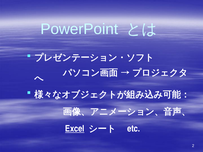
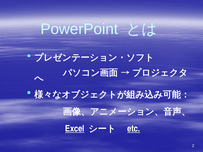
etc underline: none -> present
